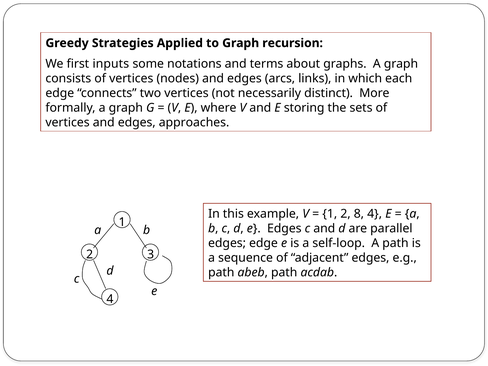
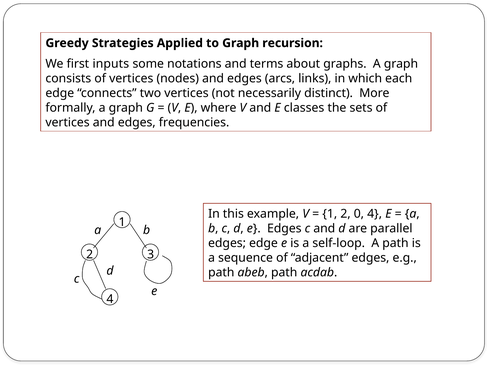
storing: storing -> classes
approaches: approaches -> frequencies
8: 8 -> 0
